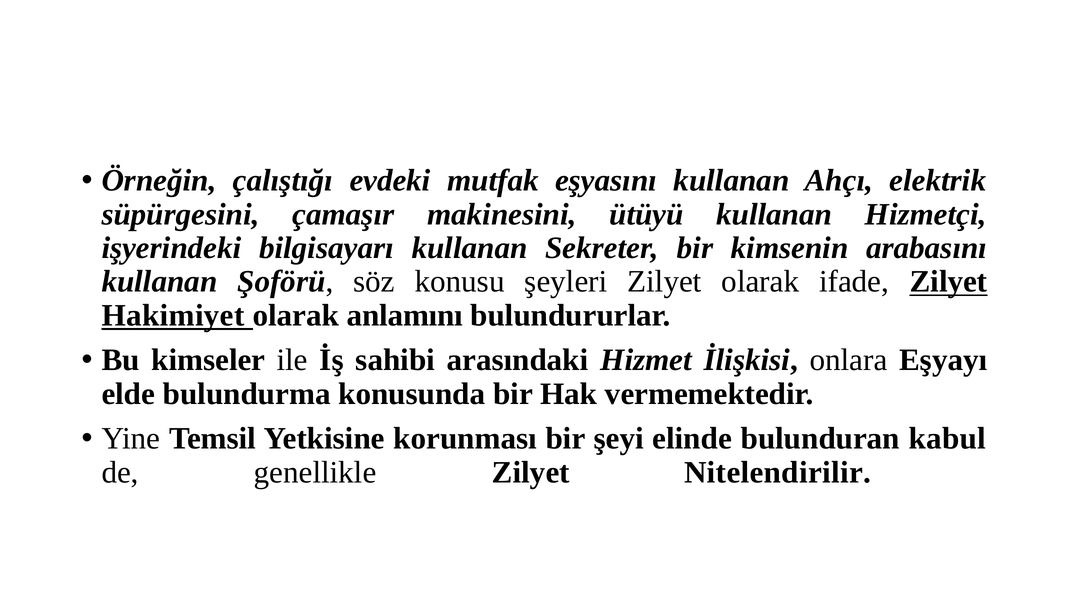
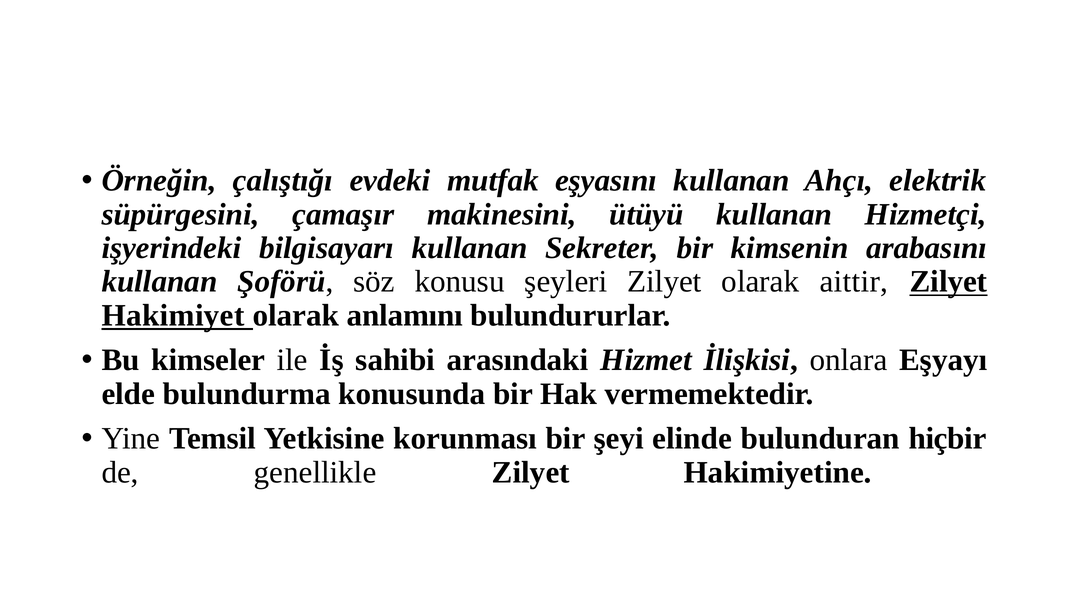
ifade: ifade -> aittir
kabul: kabul -> hiçbir
Nitelendirilir: Nitelendirilir -> Hakimiyetine
